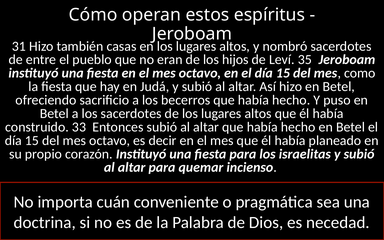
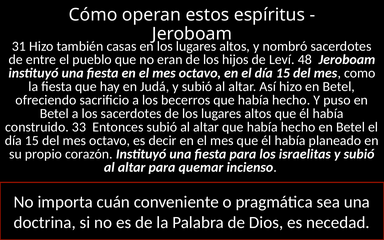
35: 35 -> 48
